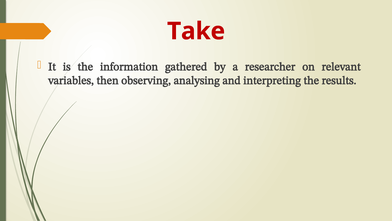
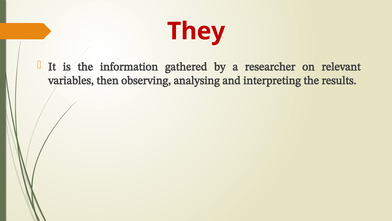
Take: Take -> They
